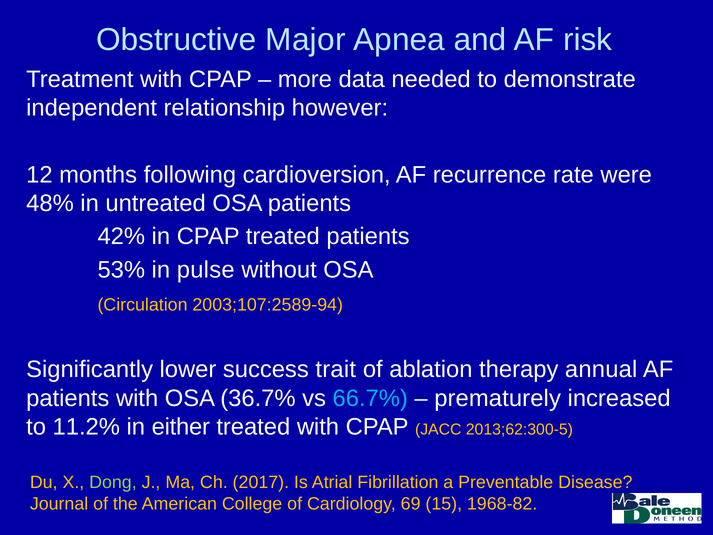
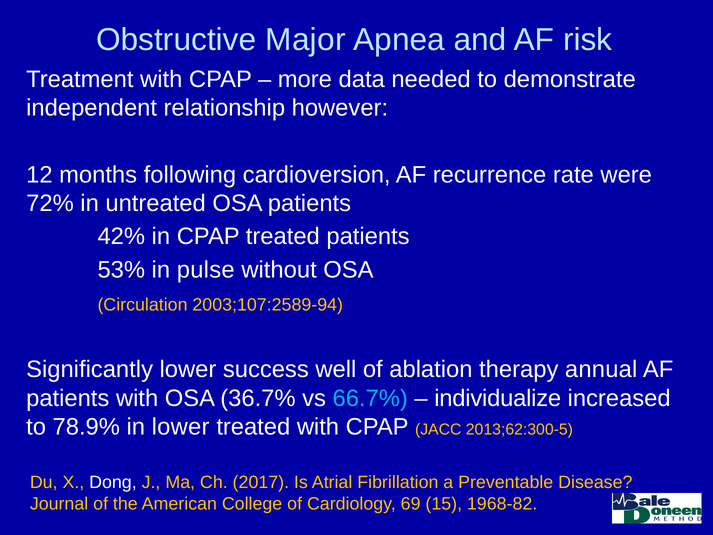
48%: 48% -> 72%
trait: trait -> well
prematurely: prematurely -> individualize
11.2%: 11.2% -> 78.9%
in either: either -> lower
Dong colour: light green -> white
